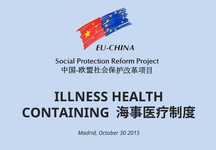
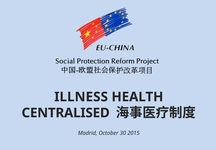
CONTAINING: CONTAINING -> CENTRALISED
